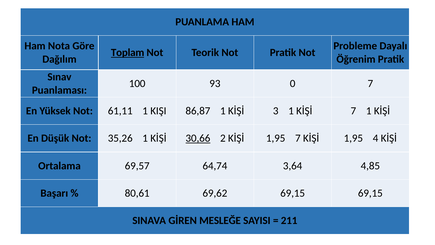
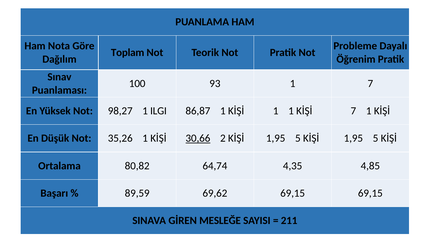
Toplam underline: present -> none
93 0: 0 -> 1
61,11: 61,11 -> 98,27
KIŞI: KIŞI -> ILGI
KİŞİ 3: 3 -> 1
2 KİŞİ 1,95 7: 7 -> 5
4 at (376, 138): 4 -> 5
69,57: 69,57 -> 80,82
3,64: 3,64 -> 4,35
80,61: 80,61 -> 89,59
